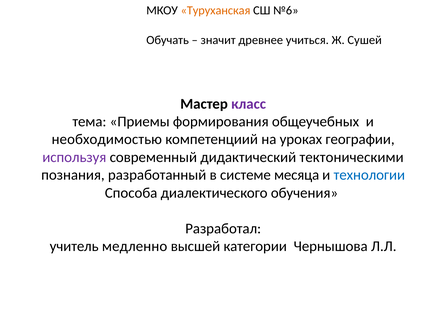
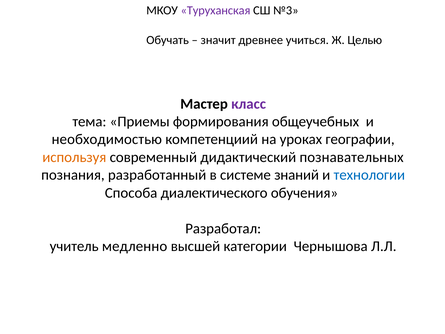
Туруханская colour: orange -> purple
№6: №6 -> №3
Сушей: Сушей -> Целью
используя colour: purple -> orange
тектоническими: тектоническими -> познавательных
месяца: месяца -> знаний
